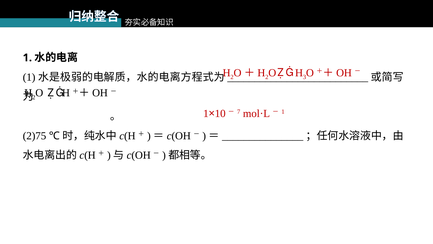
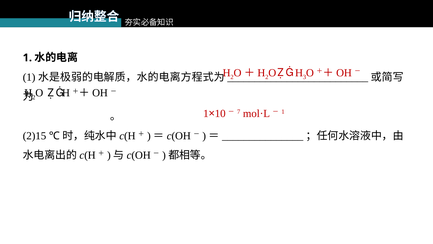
2)75: 2)75 -> 2)15
